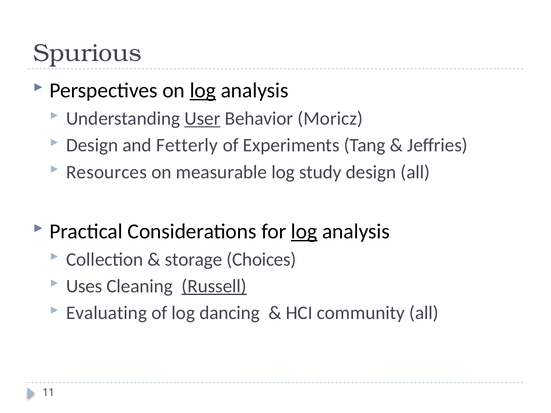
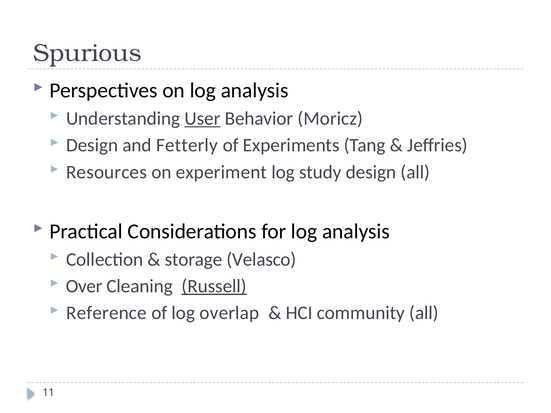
log at (203, 91) underline: present -> none
measurable: measurable -> experiment
log at (304, 232) underline: present -> none
Choices: Choices -> Velasco
Uses: Uses -> Over
Evaluating: Evaluating -> Reference
dancing: dancing -> overlap
